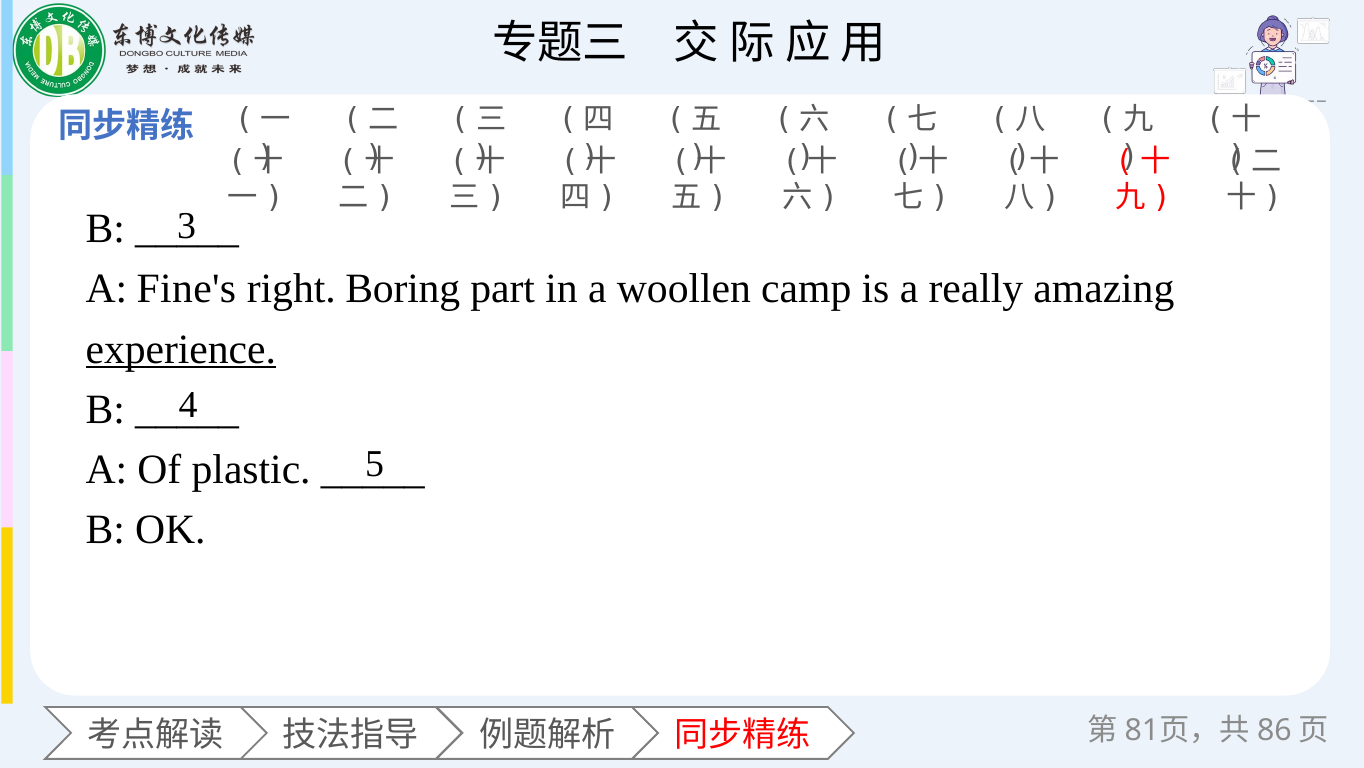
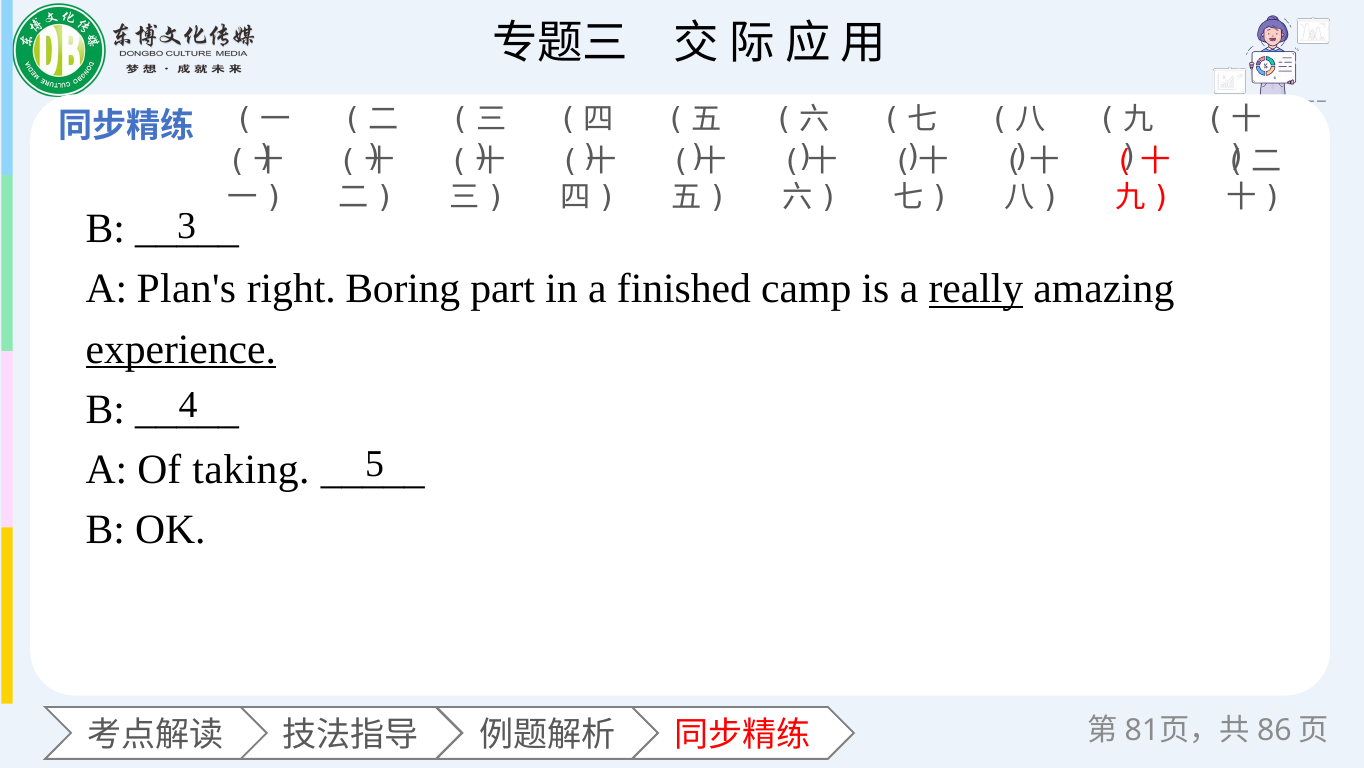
Fine's: Fine's -> Plan's
woollen: woollen -> finished
really underline: none -> present
plastic: plastic -> taking
